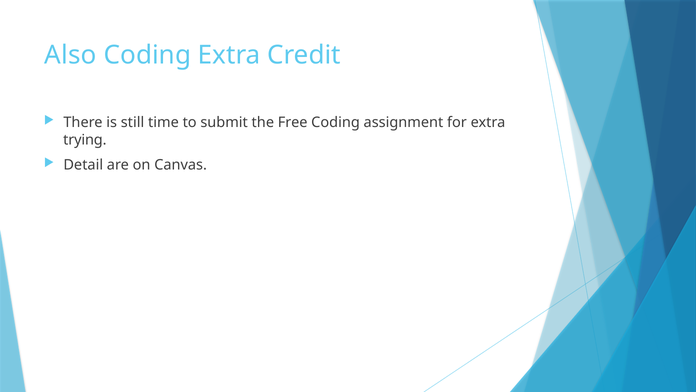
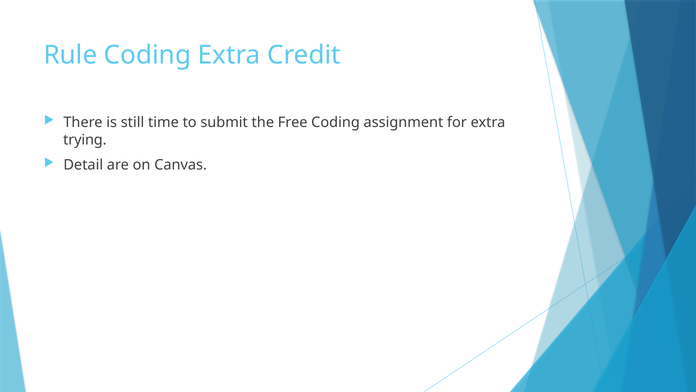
Also: Also -> Rule
